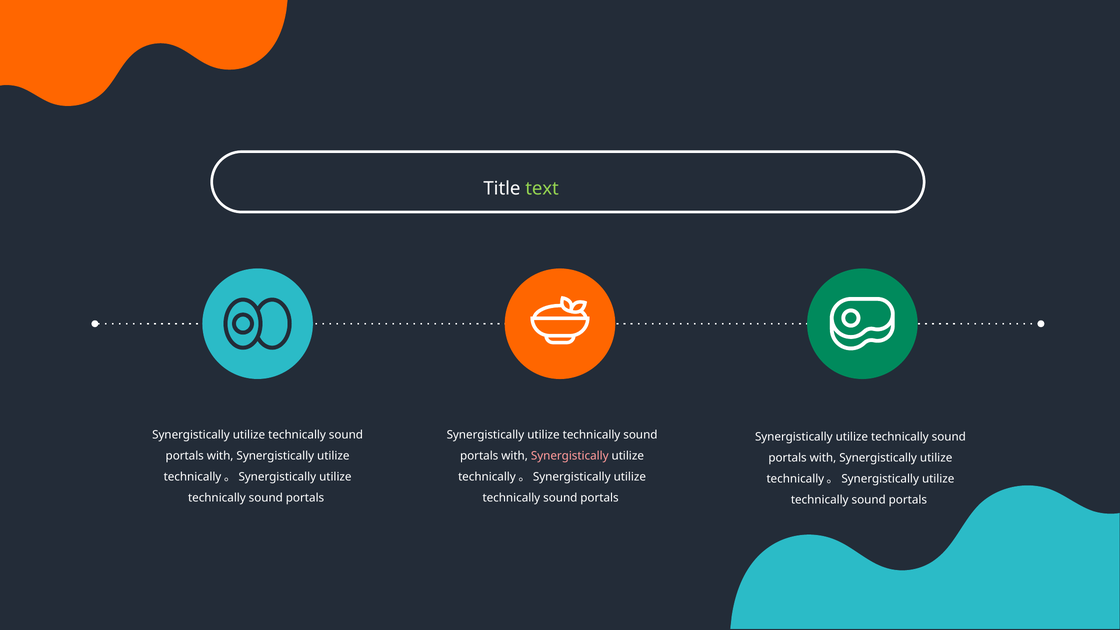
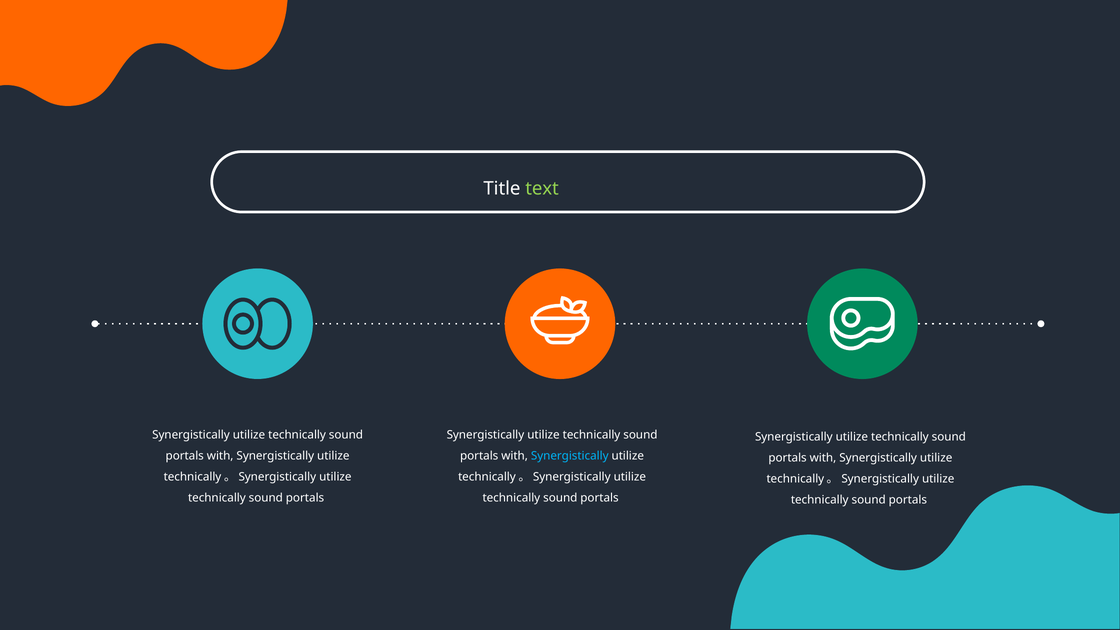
Synergistically at (570, 456) colour: pink -> light blue
